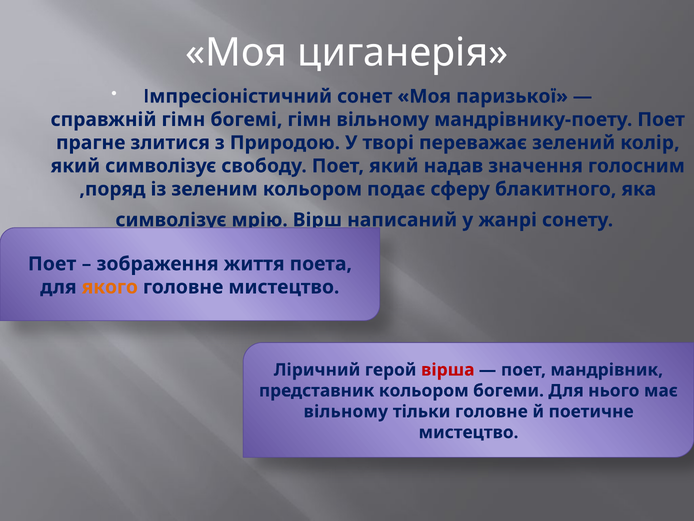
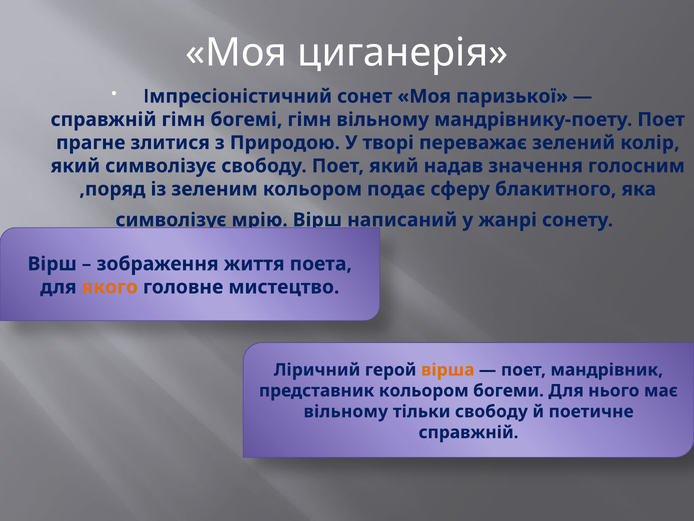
Поет at (52, 264): Поет -> Вірш
вірша colour: red -> orange
тільки головне: головне -> свободу
мистецтво at (469, 432): мистецтво -> справжній
